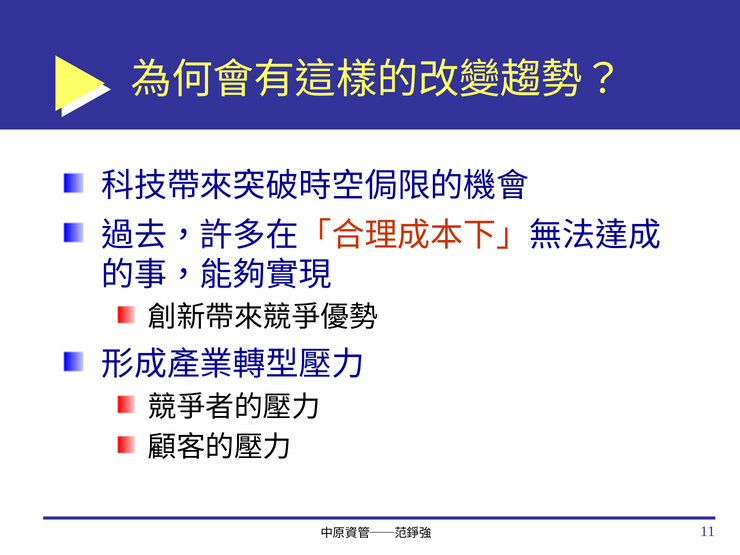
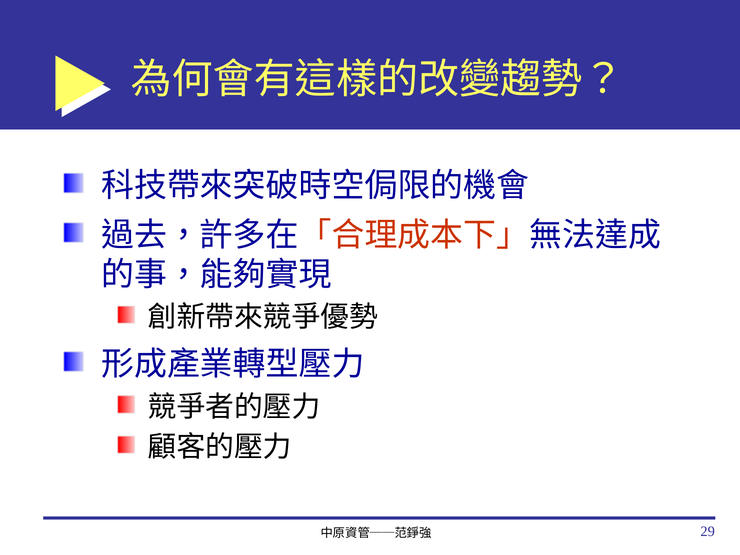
11: 11 -> 29
